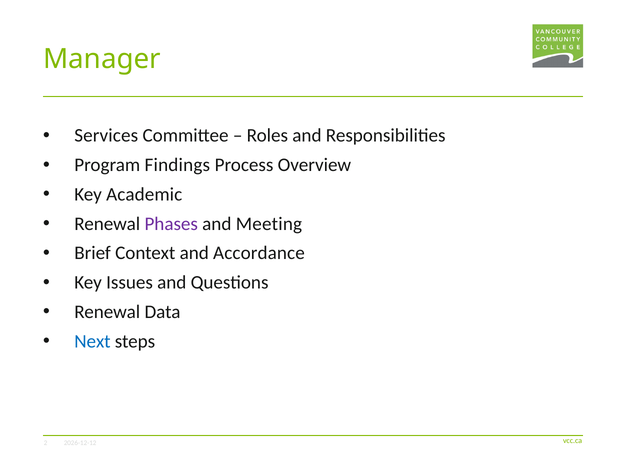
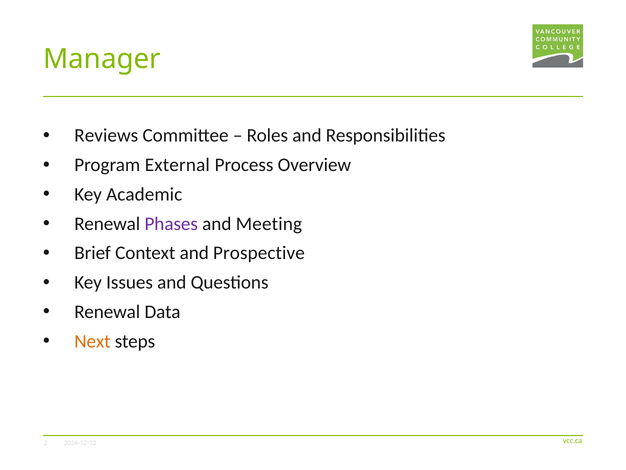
Services: Services -> Reviews
Findings: Findings -> External
Accordance: Accordance -> Prospective
Next colour: blue -> orange
